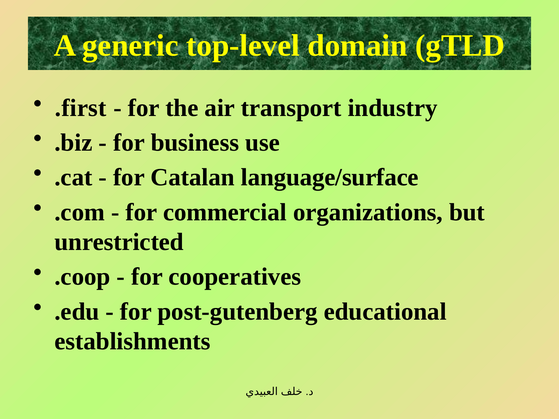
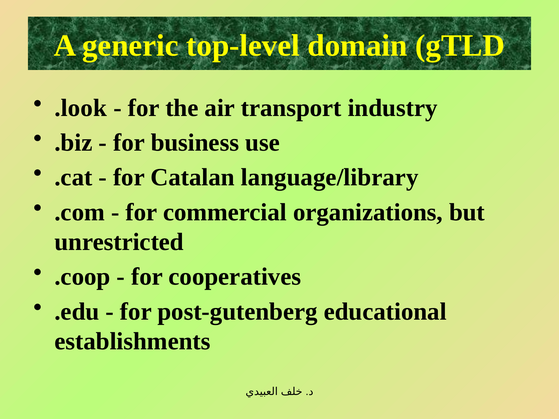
.first: .first -> .look
language/surface: language/surface -> language/library
